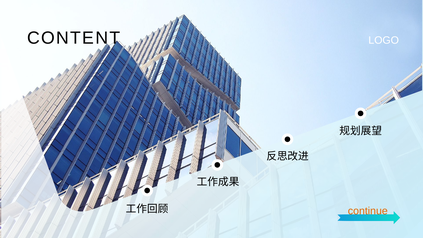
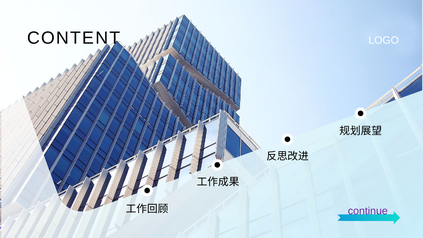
continue colour: orange -> purple
